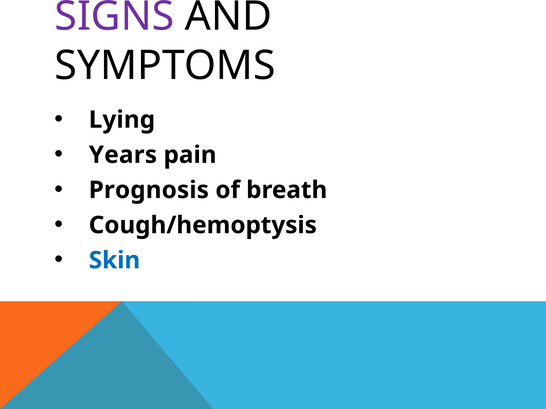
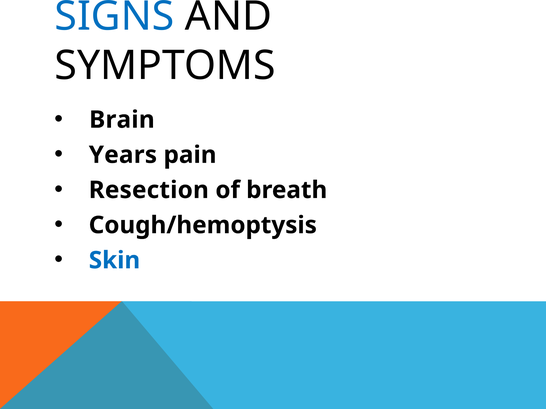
SIGNS colour: purple -> blue
Lying: Lying -> Brain
Prognosis: Prognosis -> Resection
